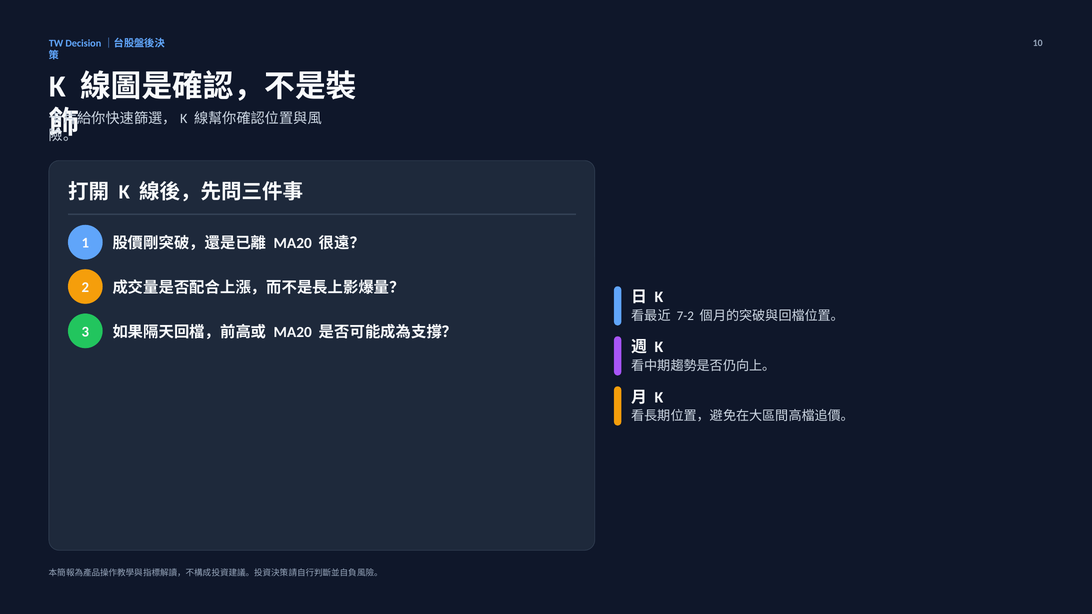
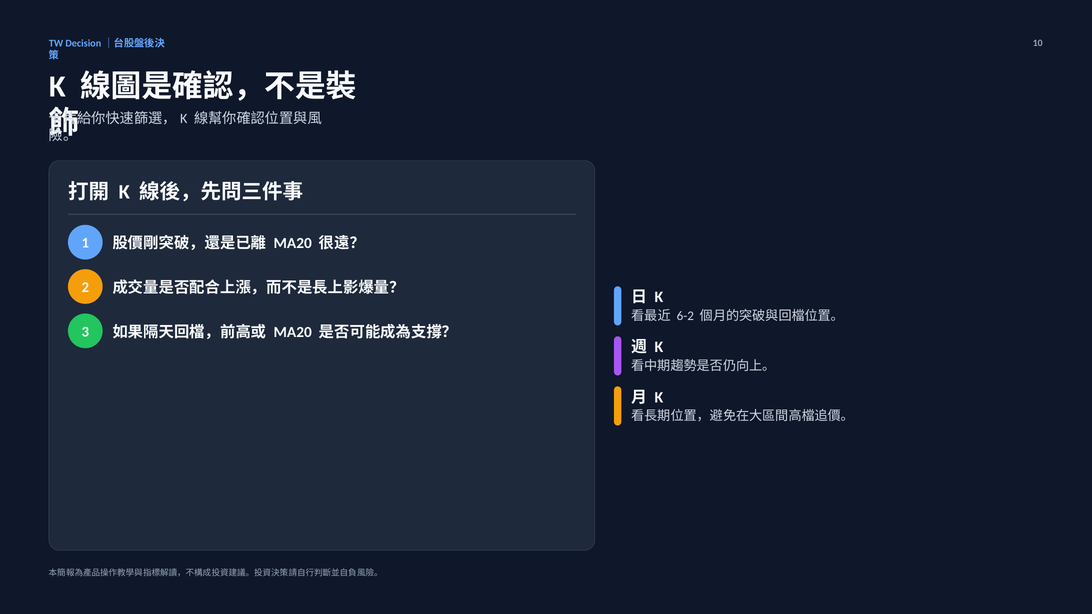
7-2: 7-2 -> 6-2
